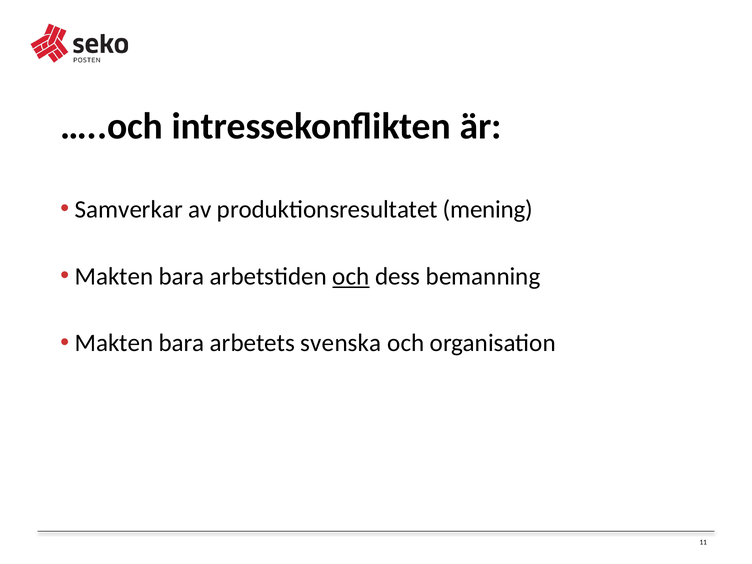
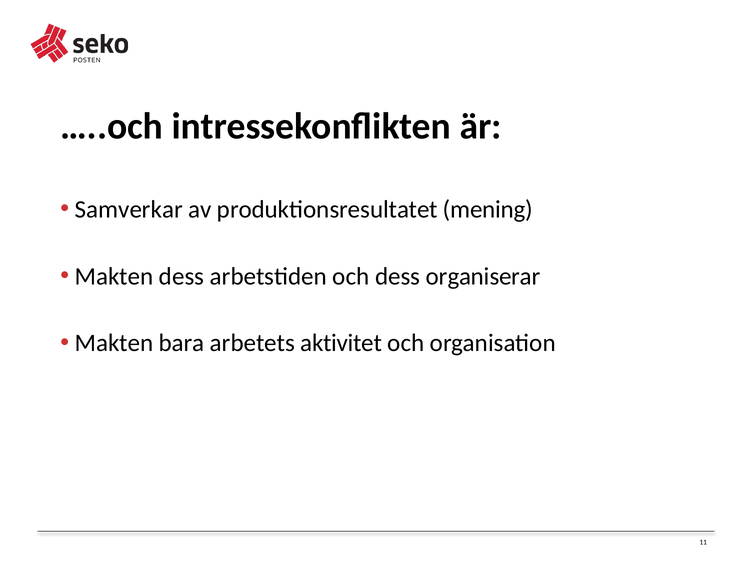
bara at (182, 276): bara -> dess
och at (351, 276) underline: present -> none
bemanning: bemanning -> organiserar
svenska: svenska -> aktivitet
